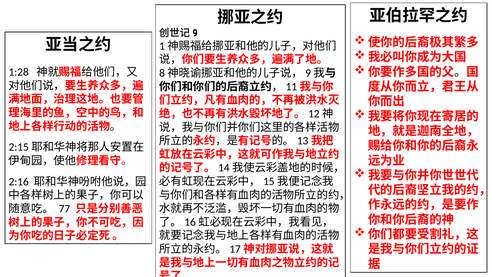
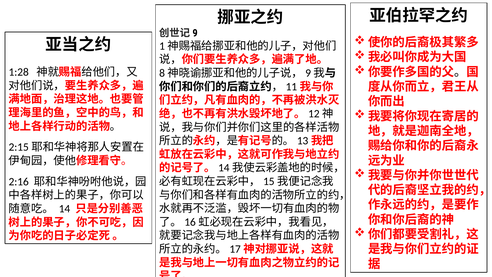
77: 77 -> 14
